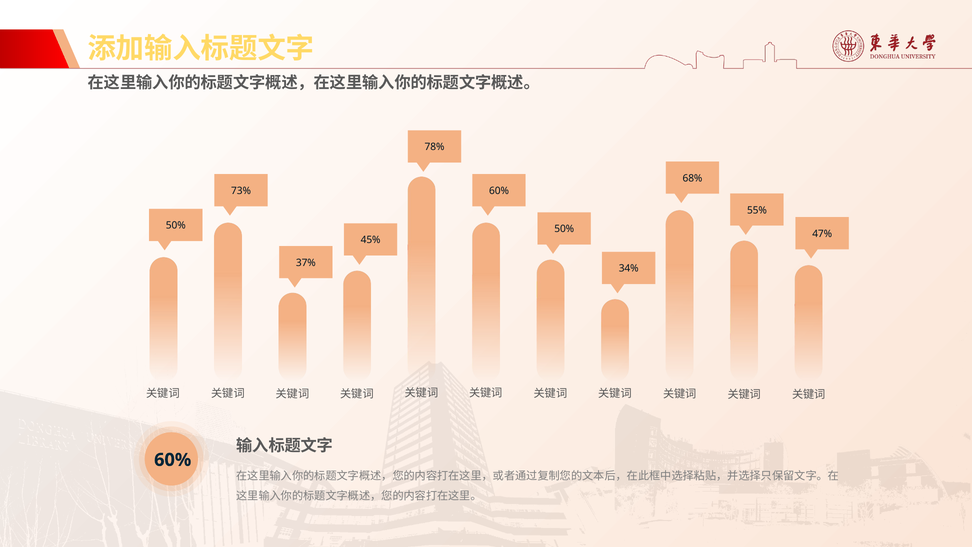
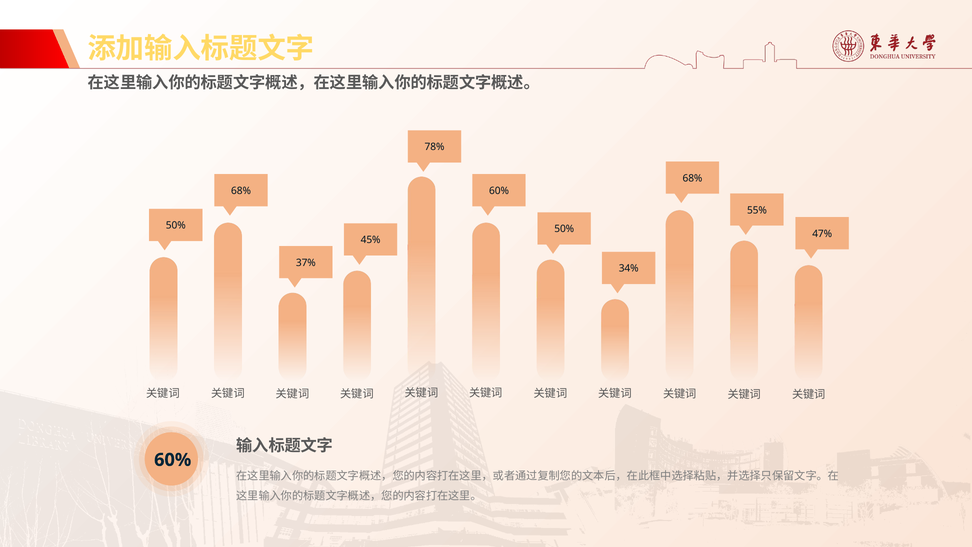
73% at (241, 191): 73% -> 68%
